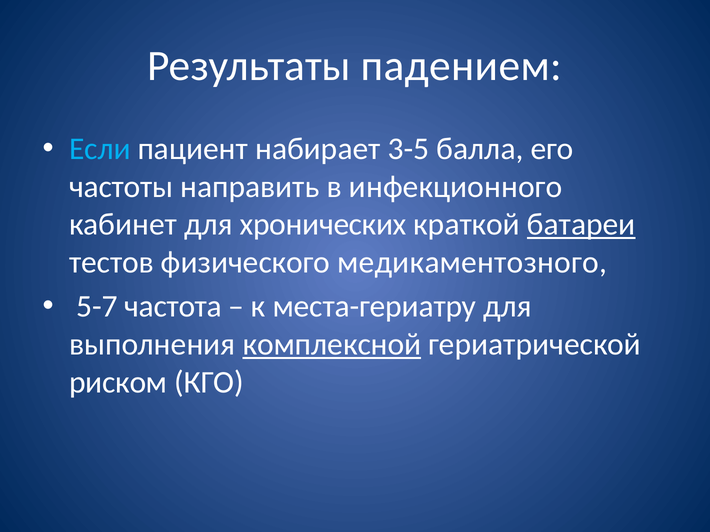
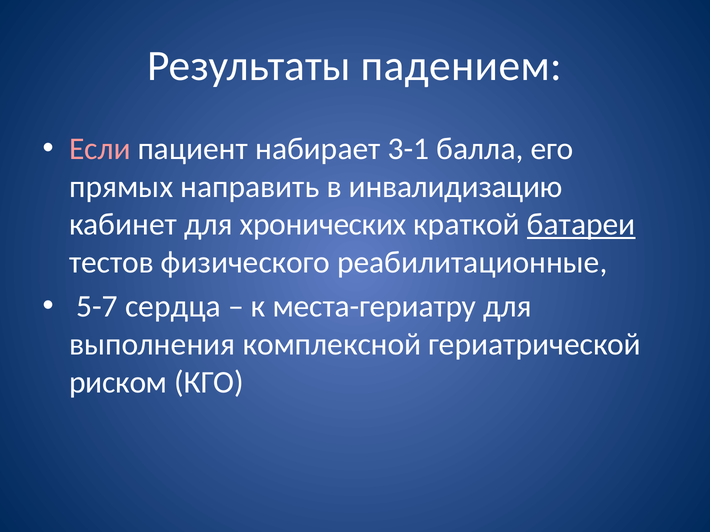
Если colour: light blue -> pink
3-5: 3-5 -> 3-1
частоты: частоты -> прямых
инфекционного: инфекционного -> инвалидизацию
медикаментозного: медикаментозного -> реабилитационные
частота: частота -> сердца
комплексной underline: present -> none
